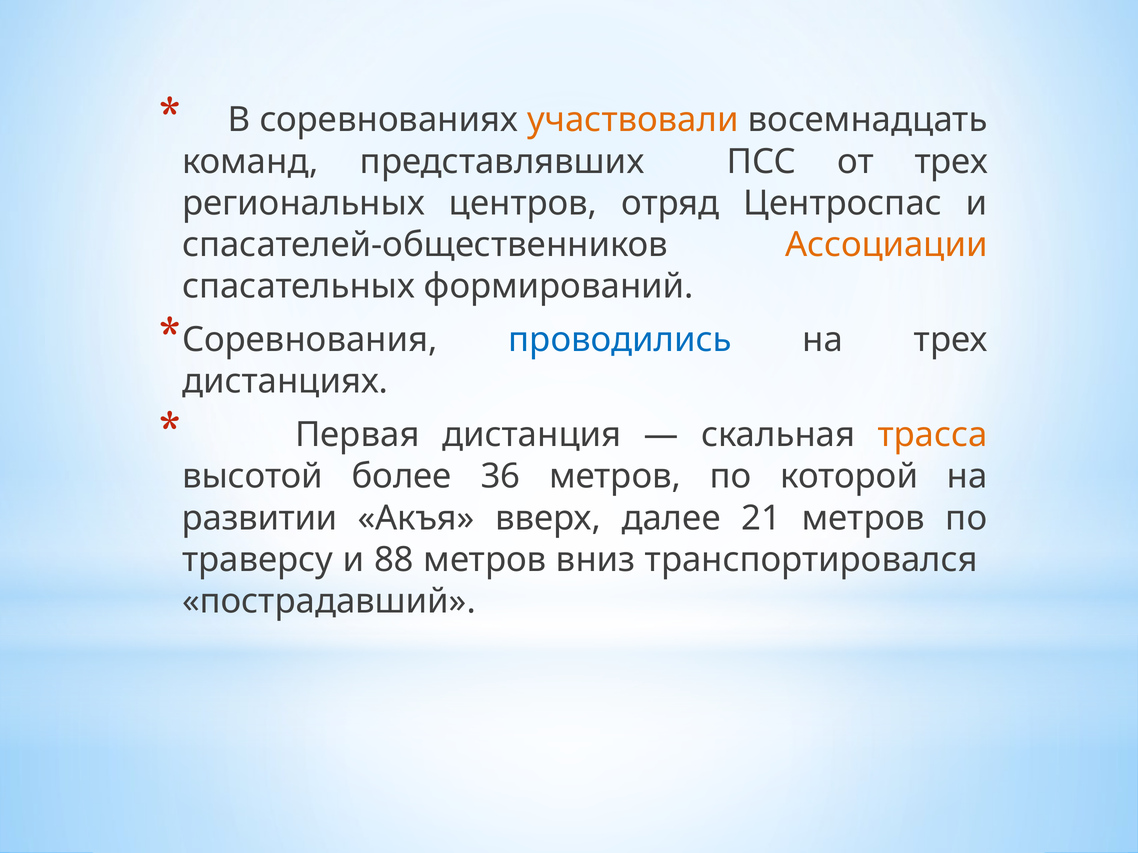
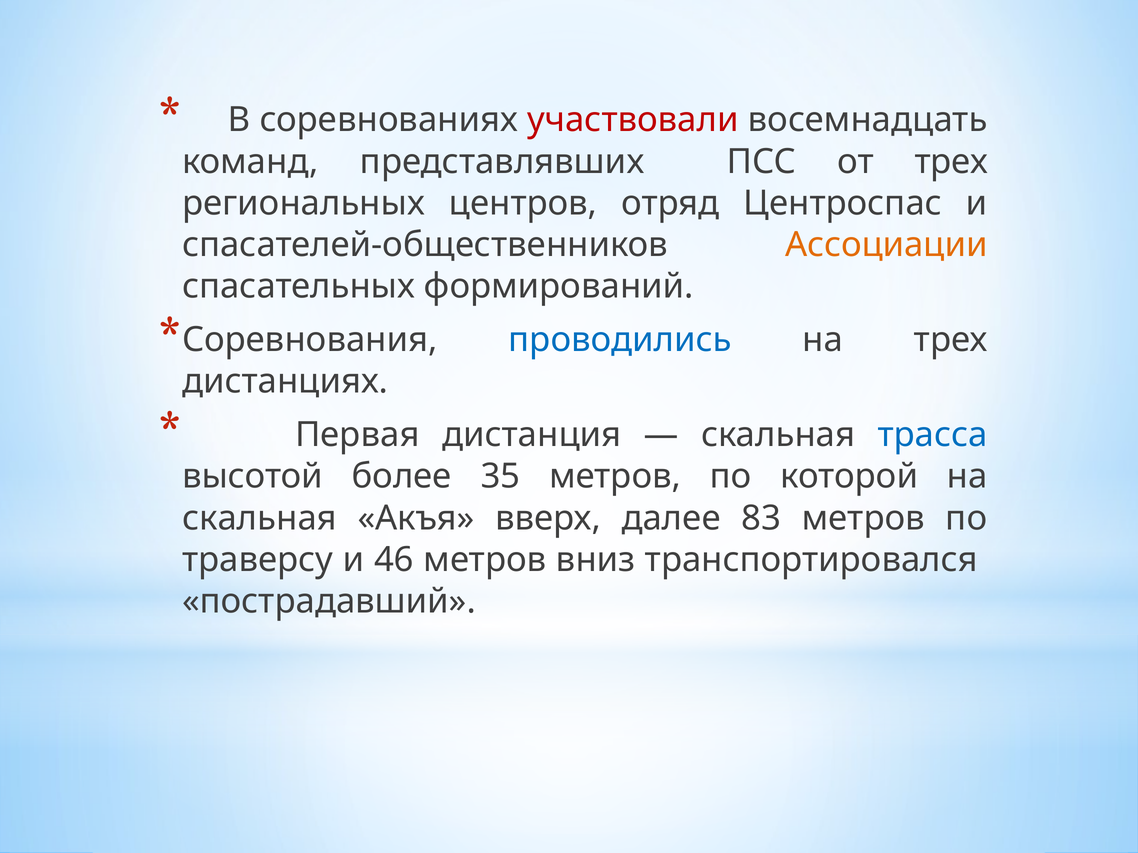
участвовали colour: orange -> red
трасса colour: orange -> blue
36: 36 -> 35
развитии at (260, 518): развитии -> скальная
21: 21 -> 83
88: 88 -> 46
